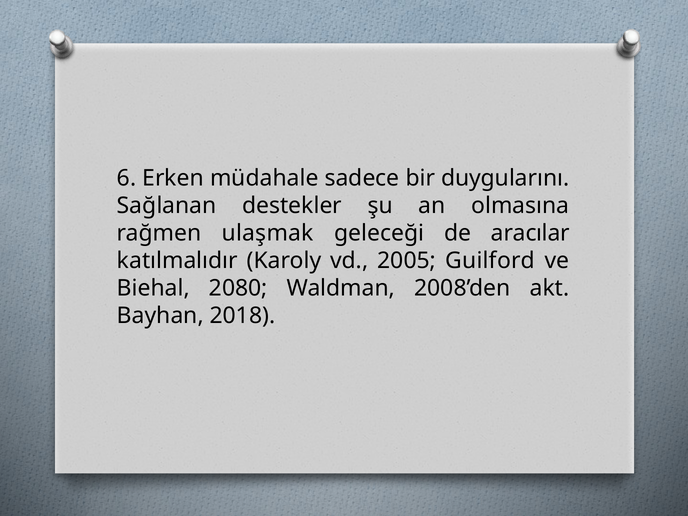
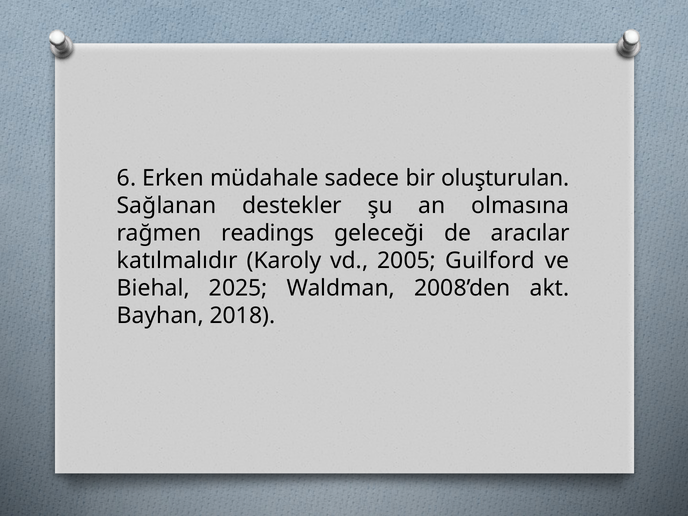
duygularını: duygularını -> oluşturulan
ulaşmak: ulaşmak -> readings
2080: 2080 -> 2025
